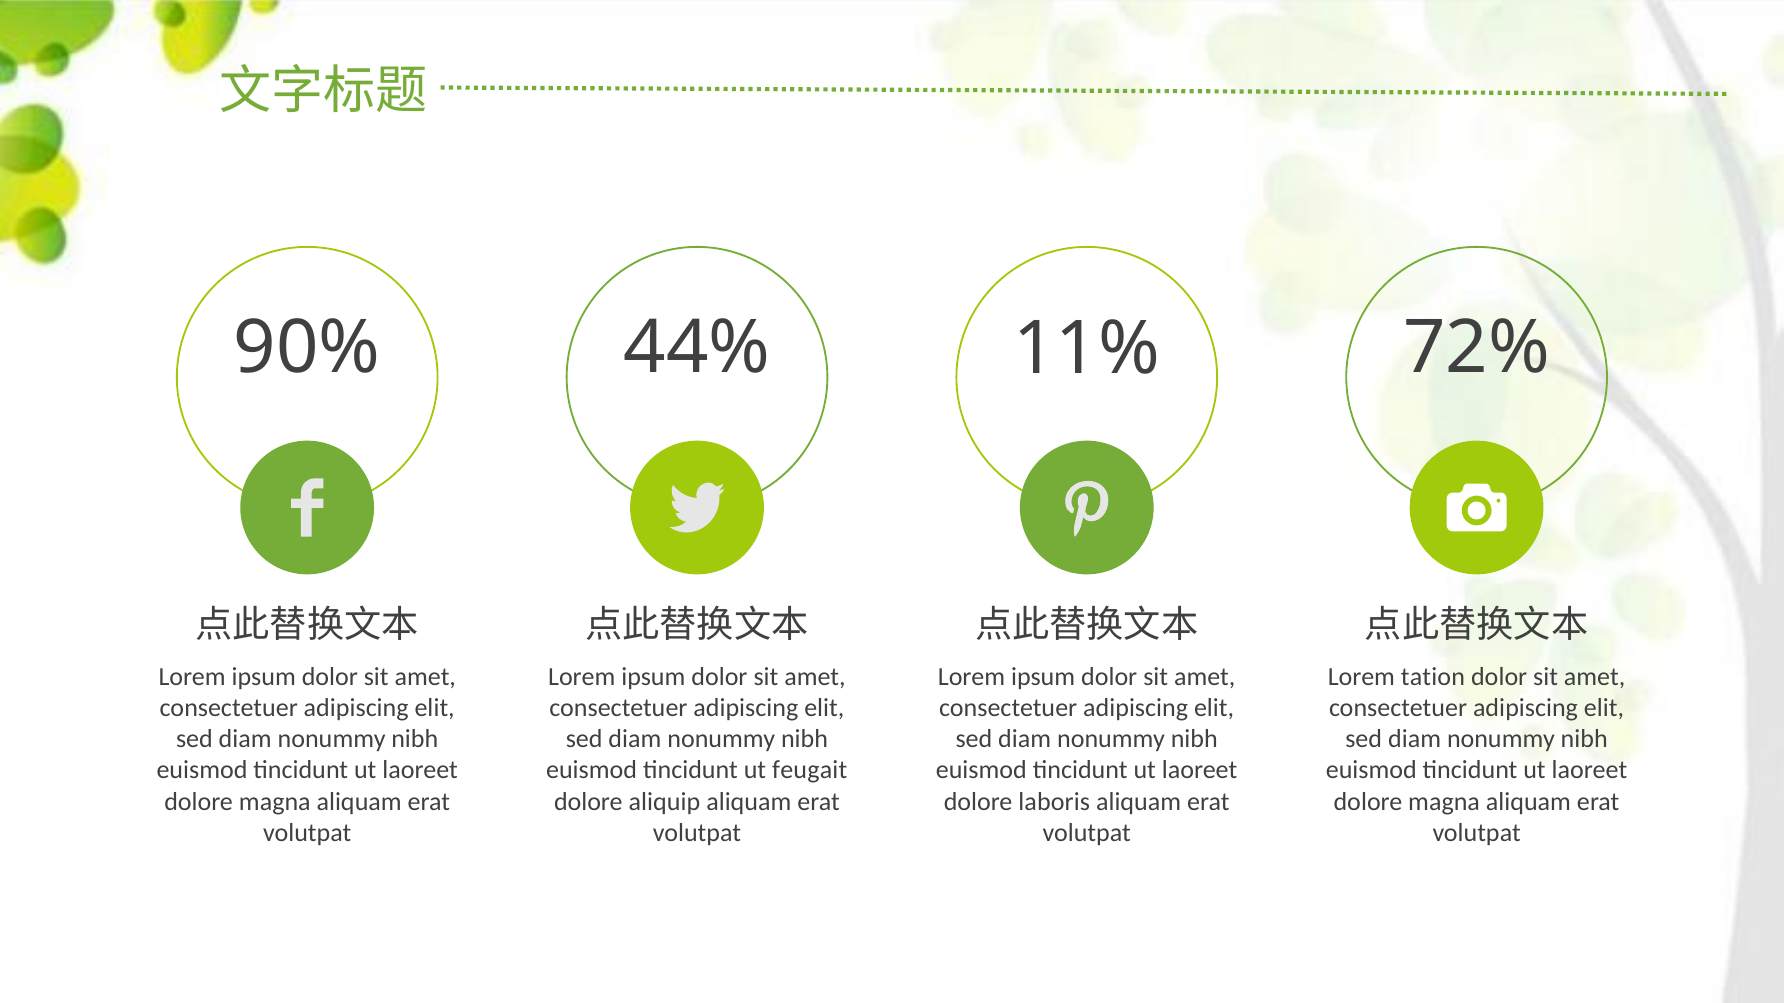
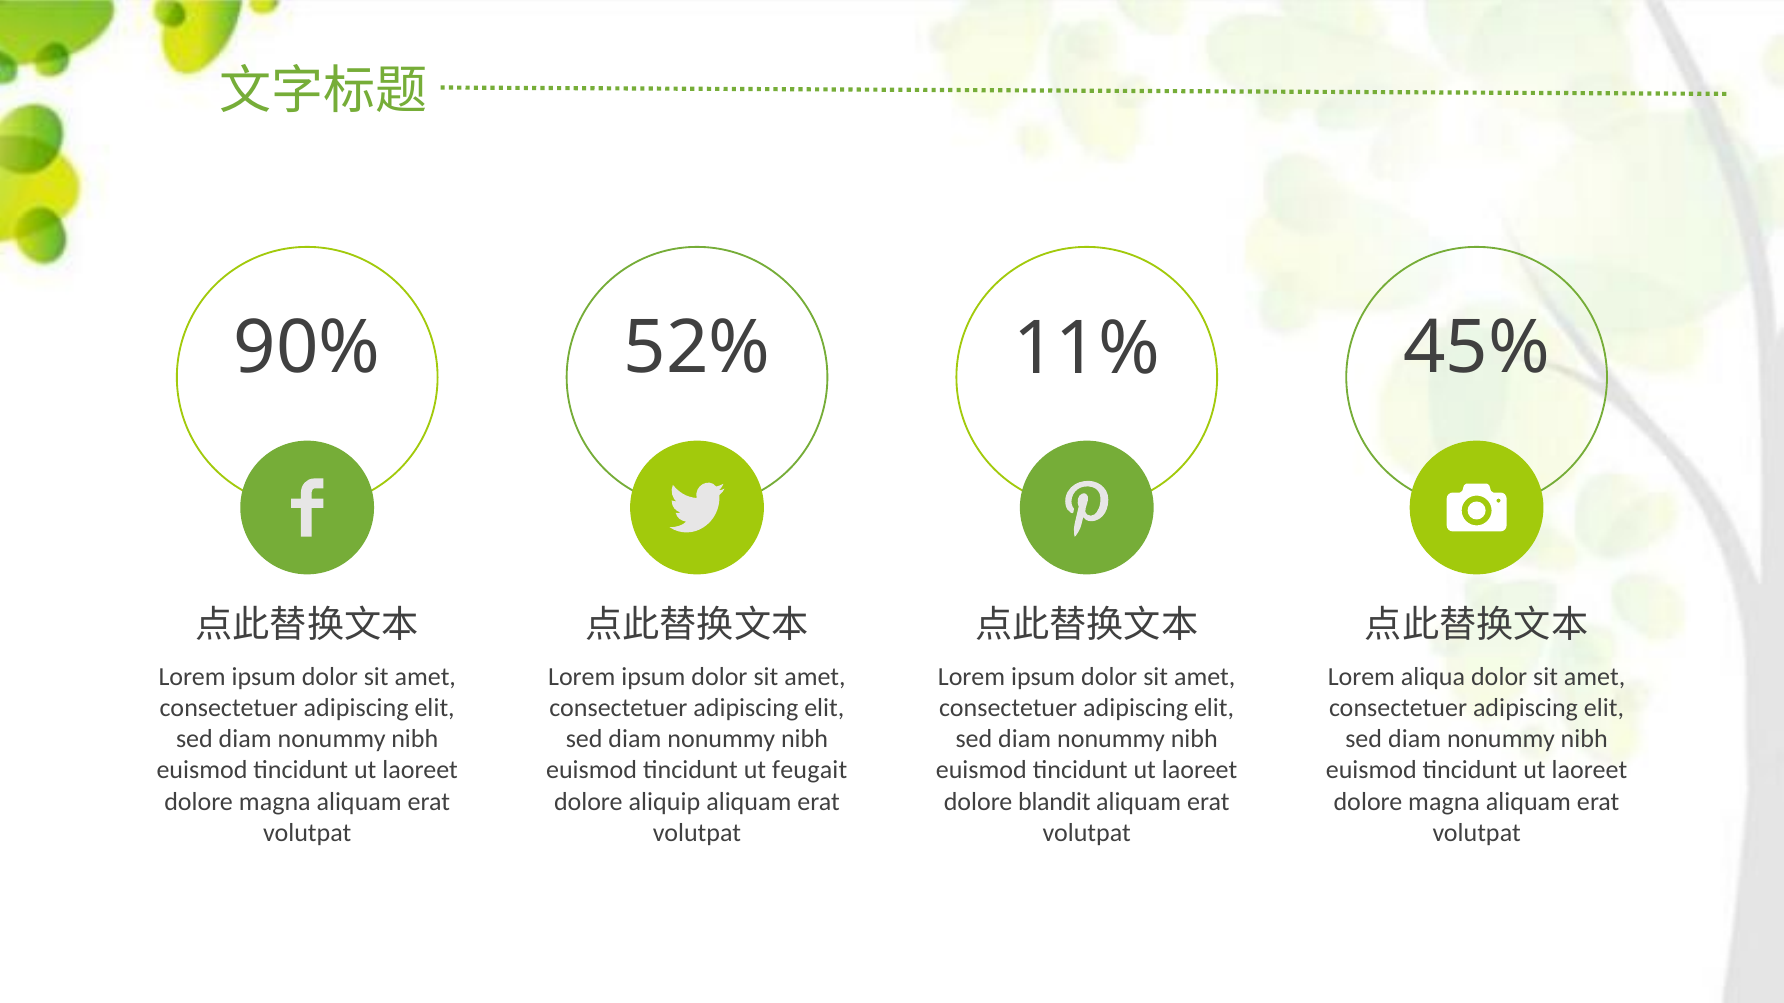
44%: 44% -> 52%
72%: 72% -> 45%
tation: tation -> aliqua
laboris: laboris -> blandit
